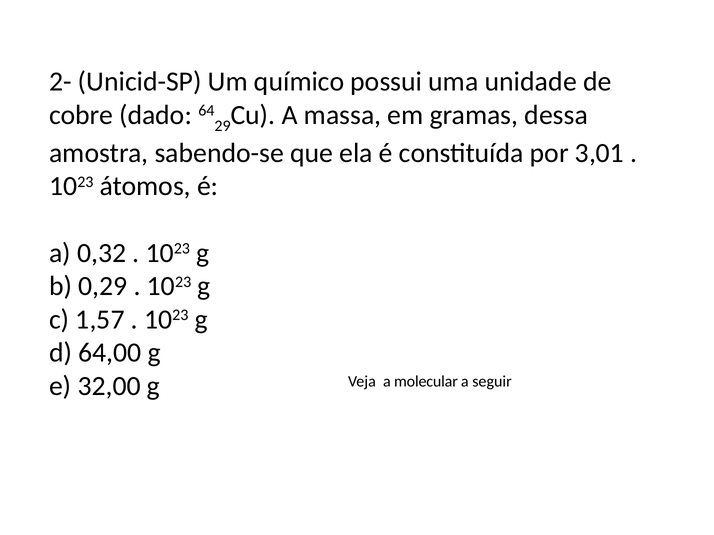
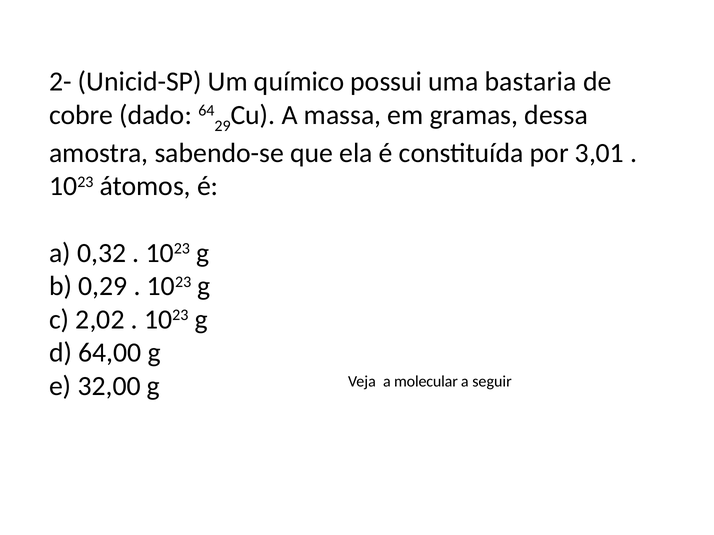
unidade: unidade -> bastaria
1,57: 1,57 -> 2,02
